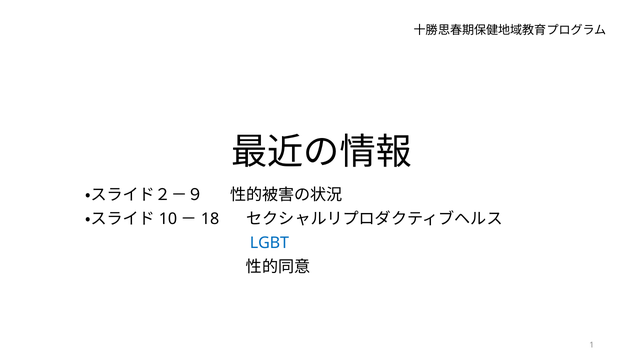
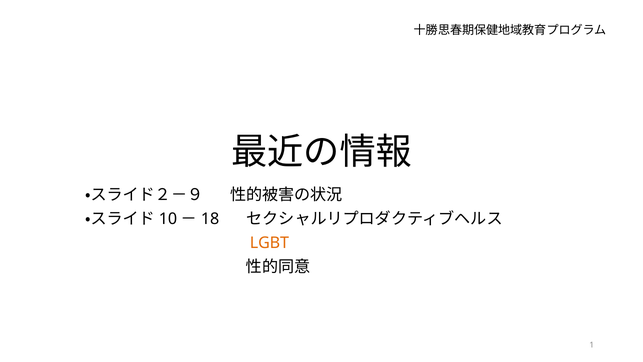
LGBT colour: blue -> orange
